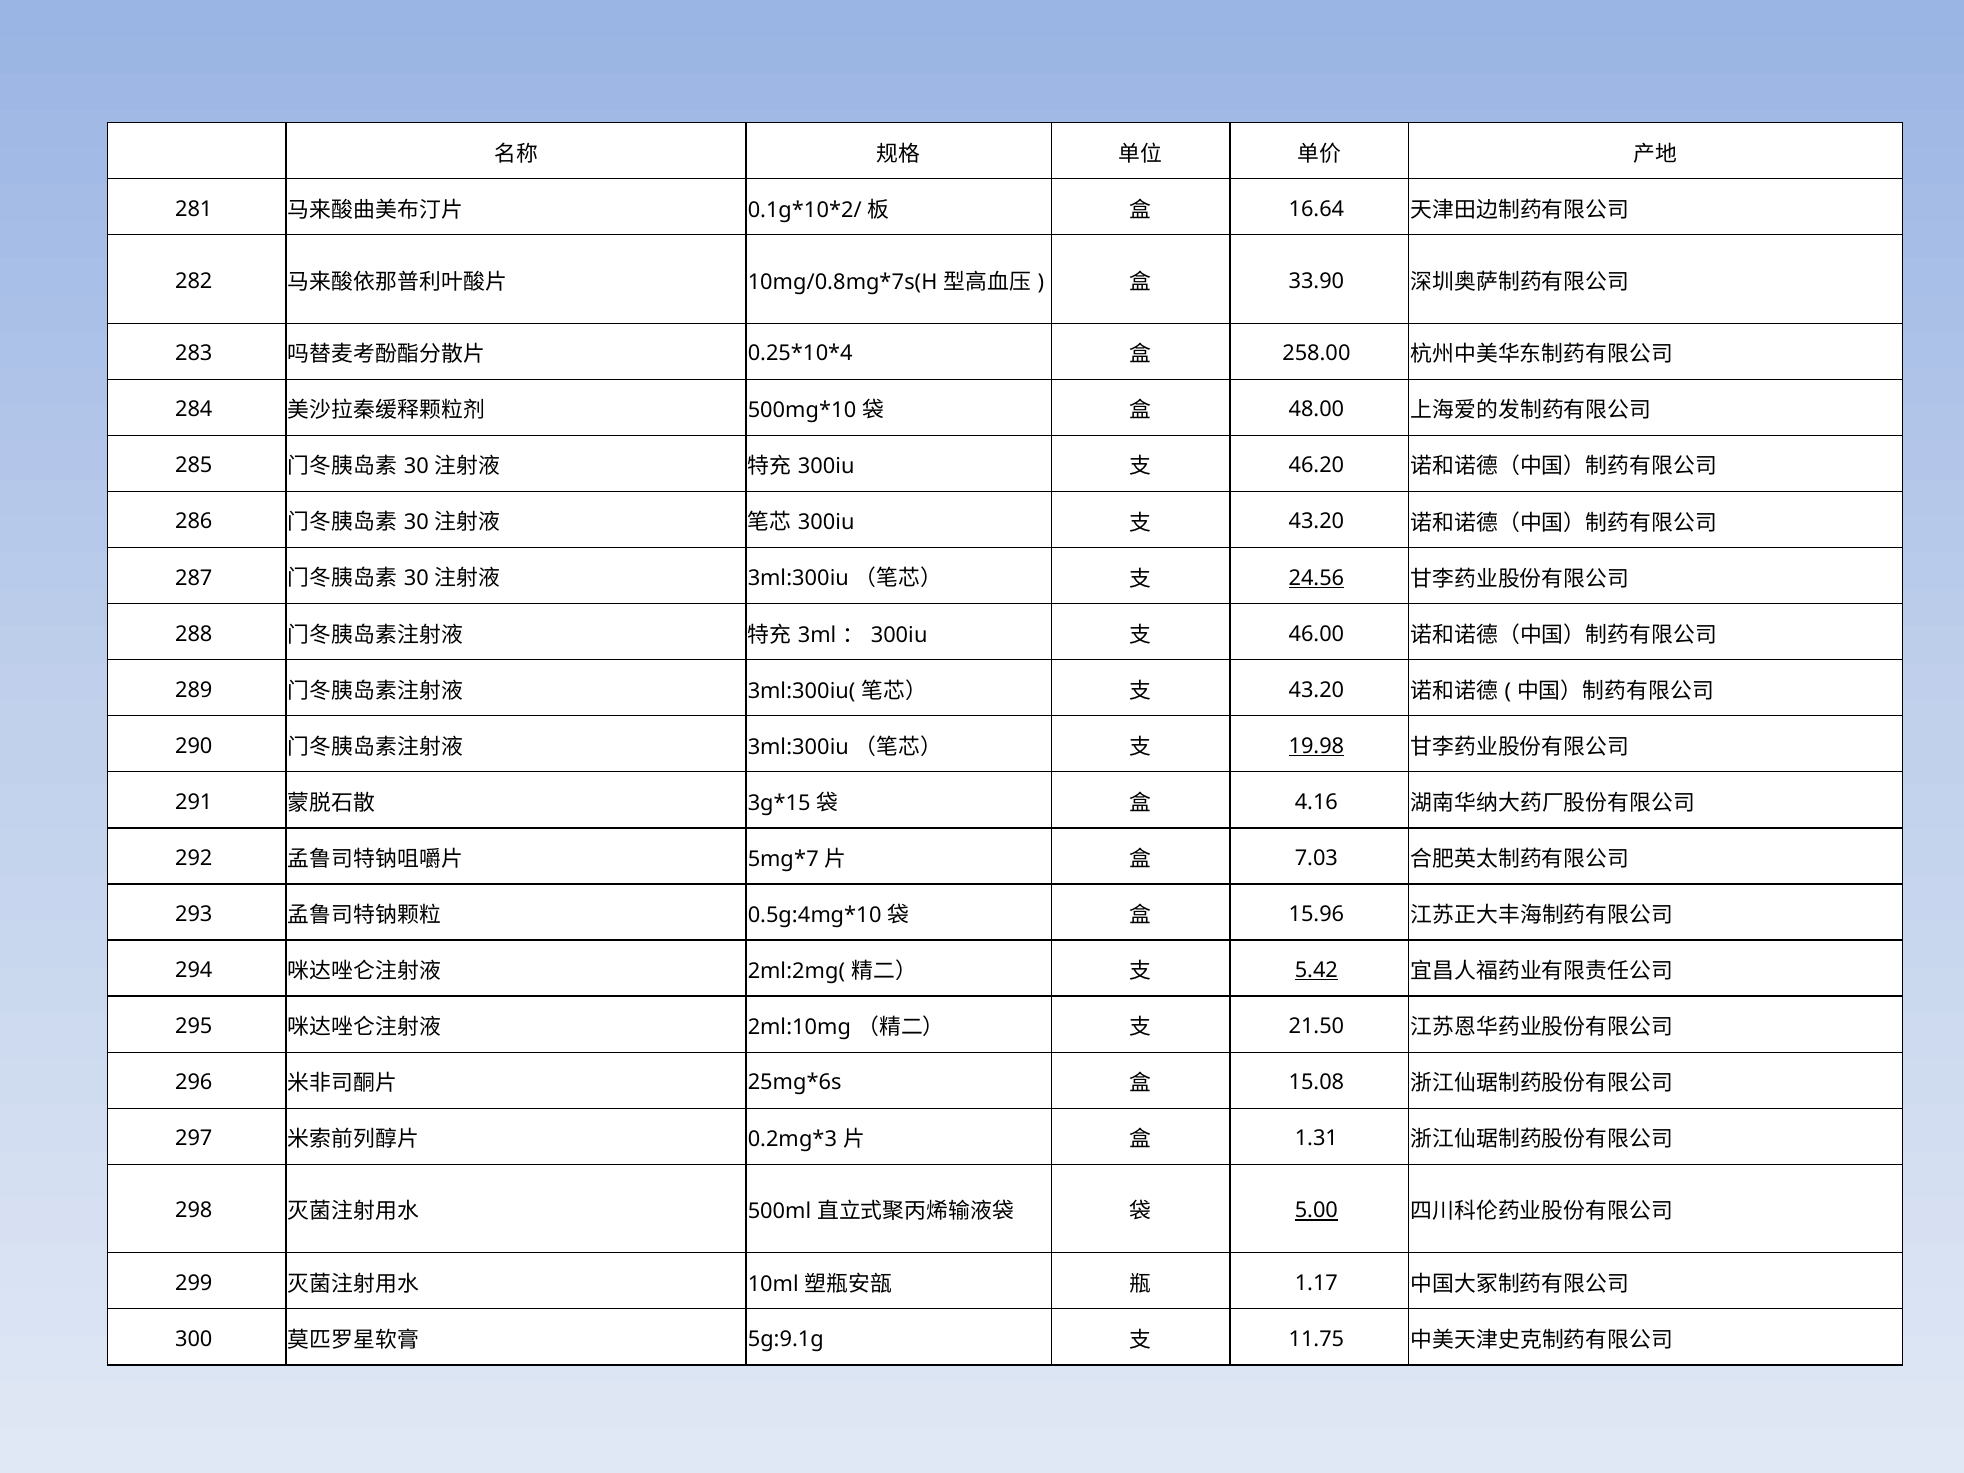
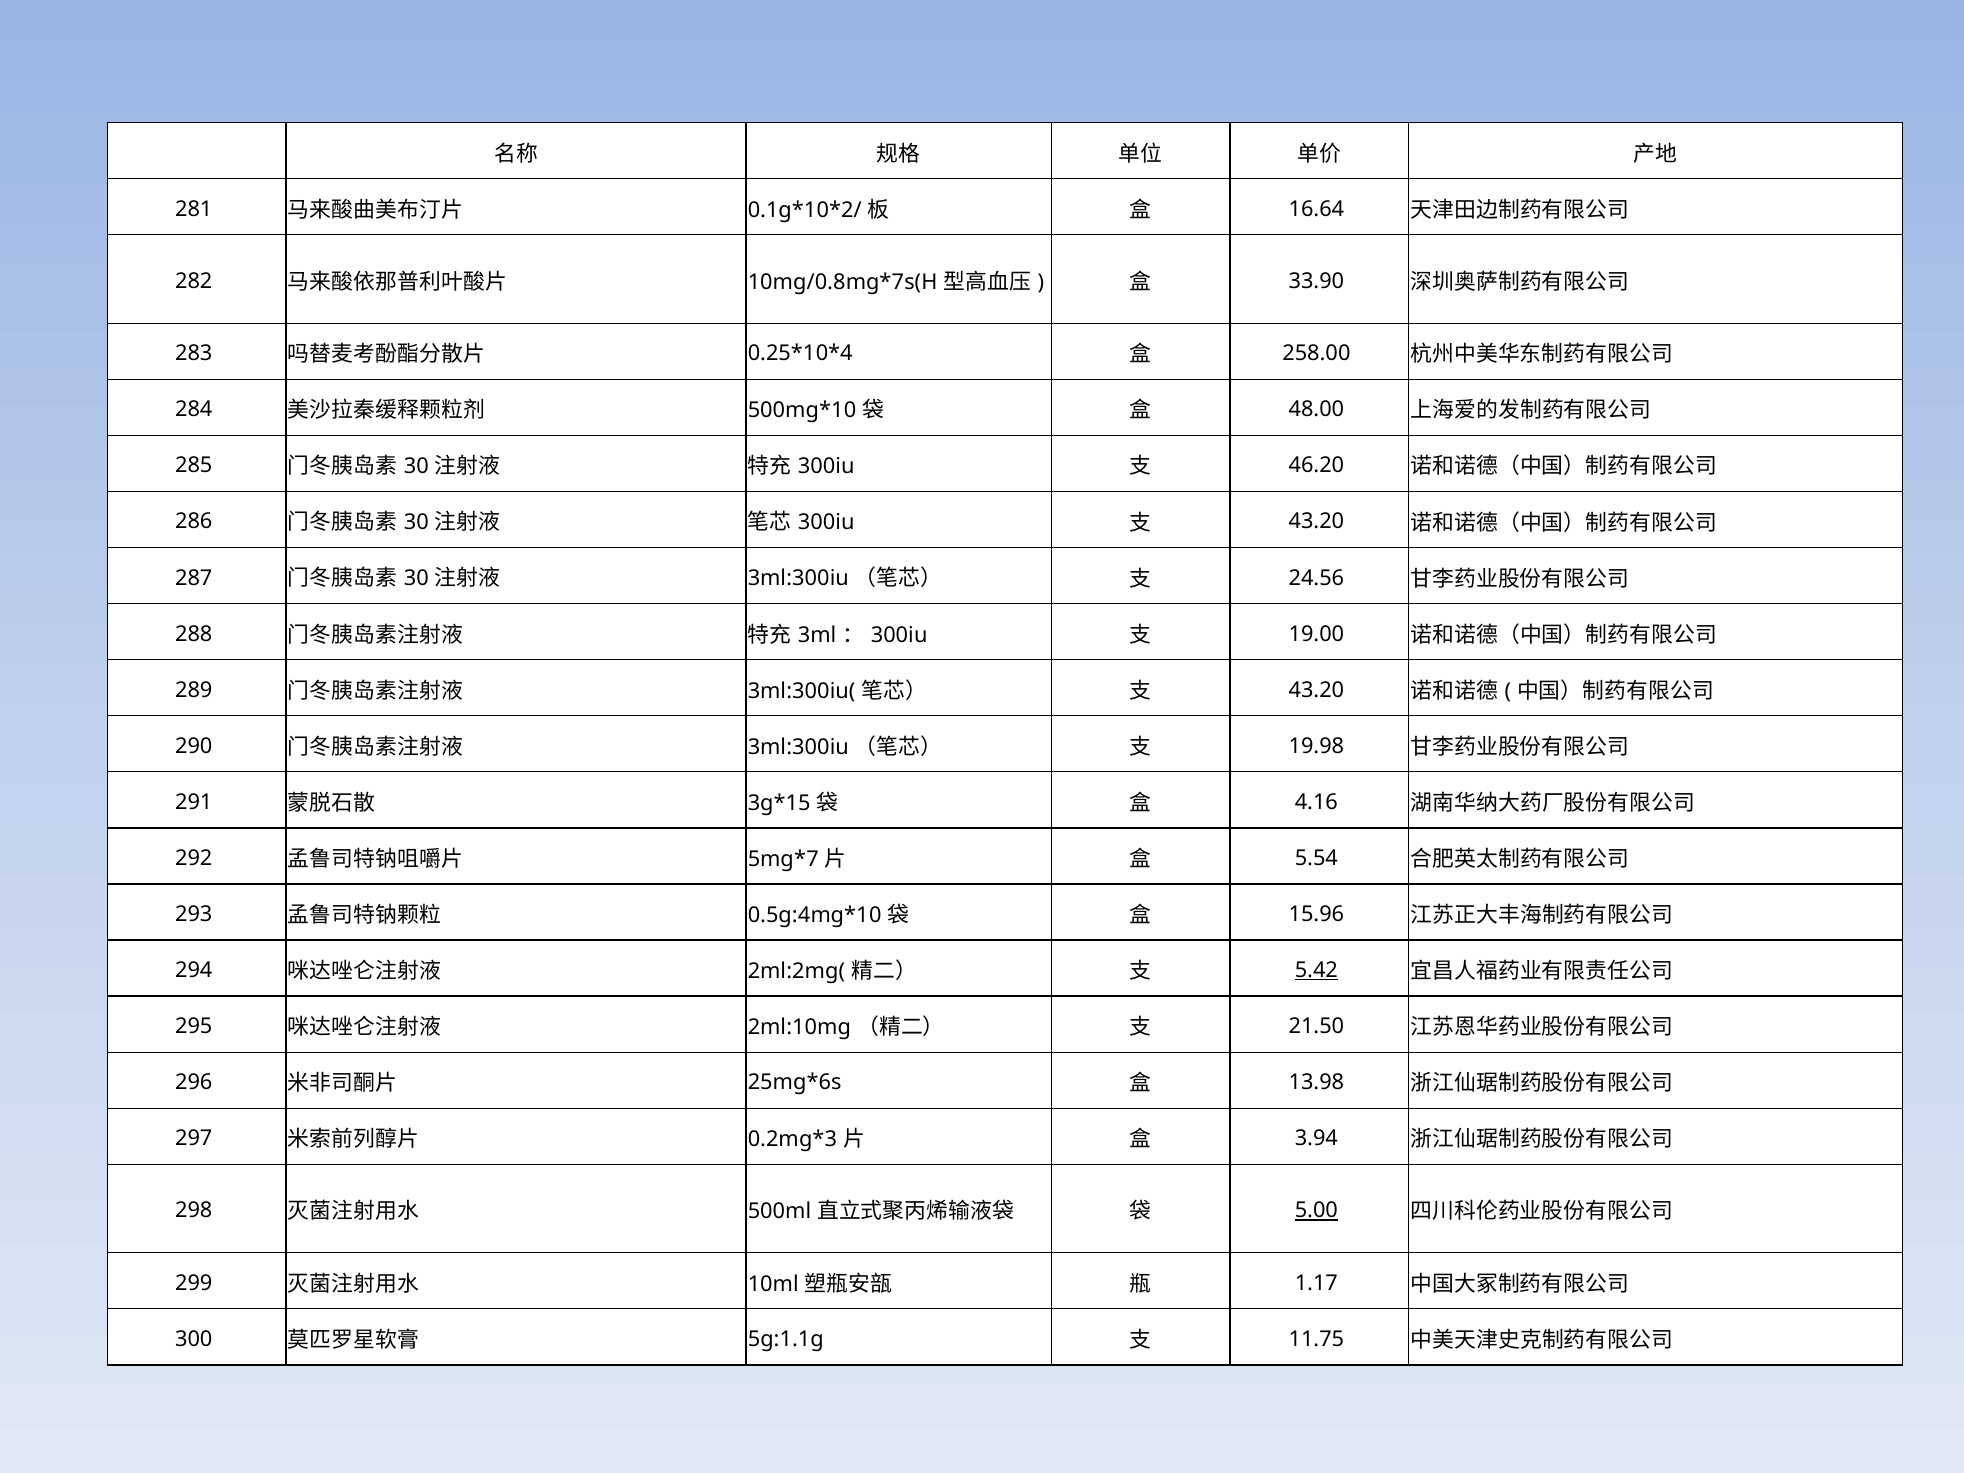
24.56 underline: present -> none
46.00: 46.00 -> 19.00
19.98 underline: present -> none
7.03: 7.03 -> 5.54
15.08: 15.08 -> 13.98
1.31: 1.31 -> 3.94
5g:9.1g: 5g:9.1g -> 5g:1.1g
